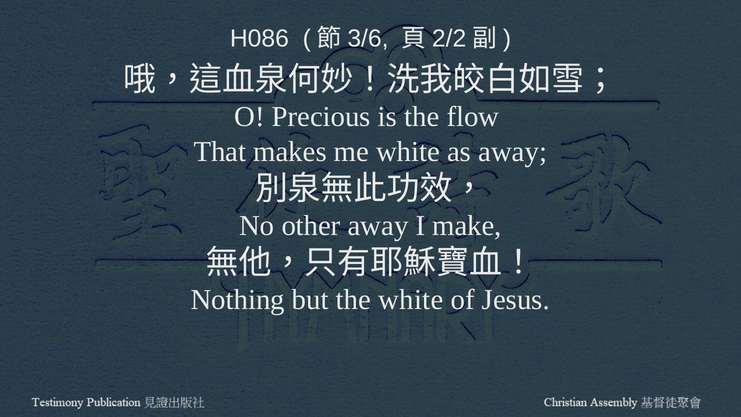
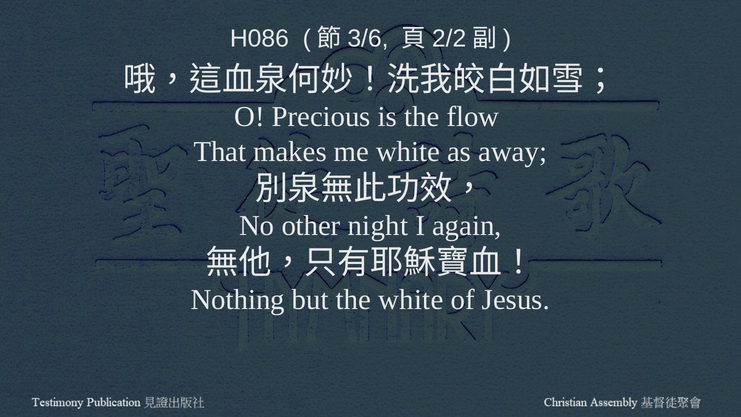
other away: away -> night
make: make -> again
